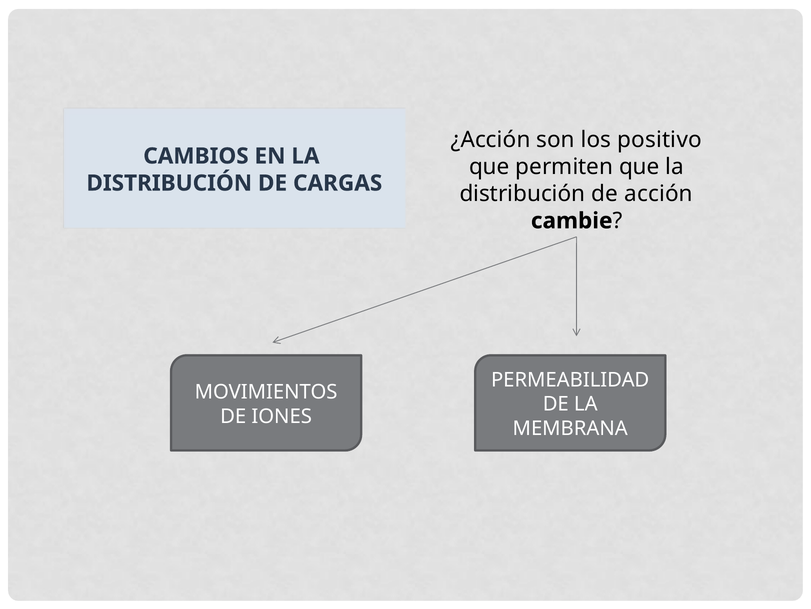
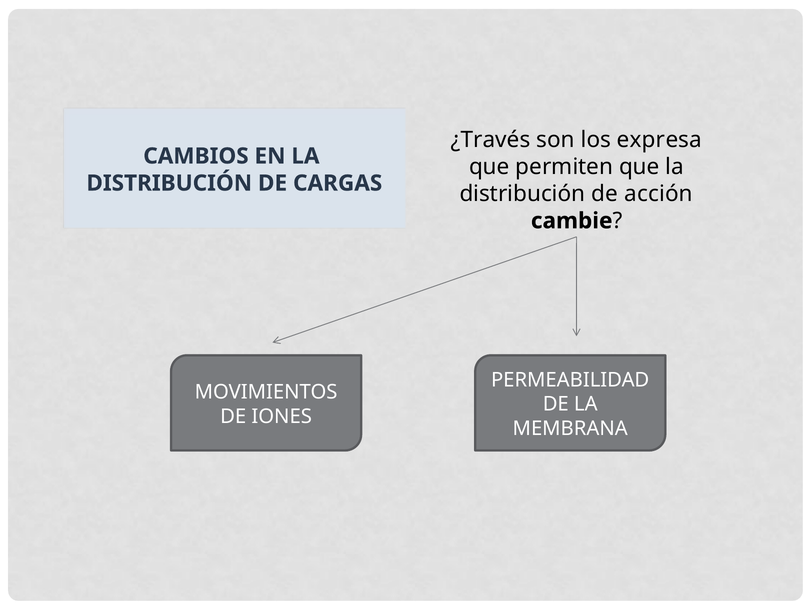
¿Acción: ¿Acción -> ¿Través
positivo: positivo -> expresa
